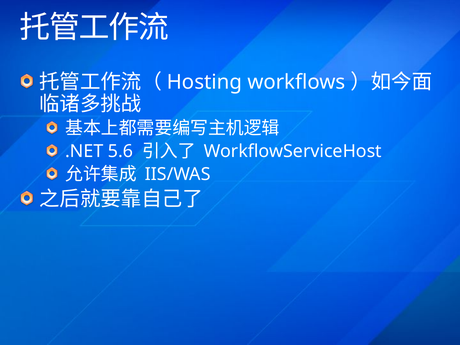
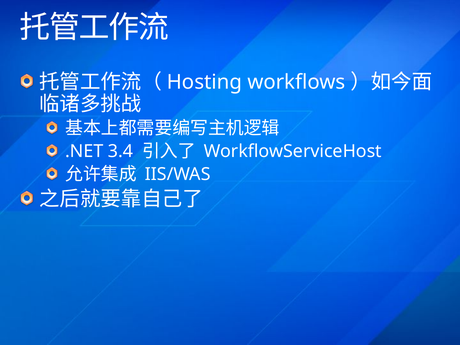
5.6: 5.6 -> 3.4
